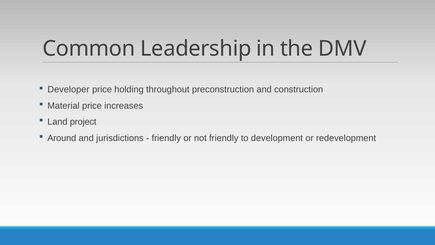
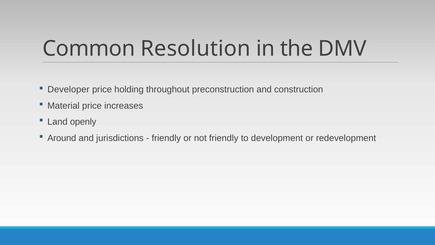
Leadership: Leadership -> Resolution
project: project -> openly
